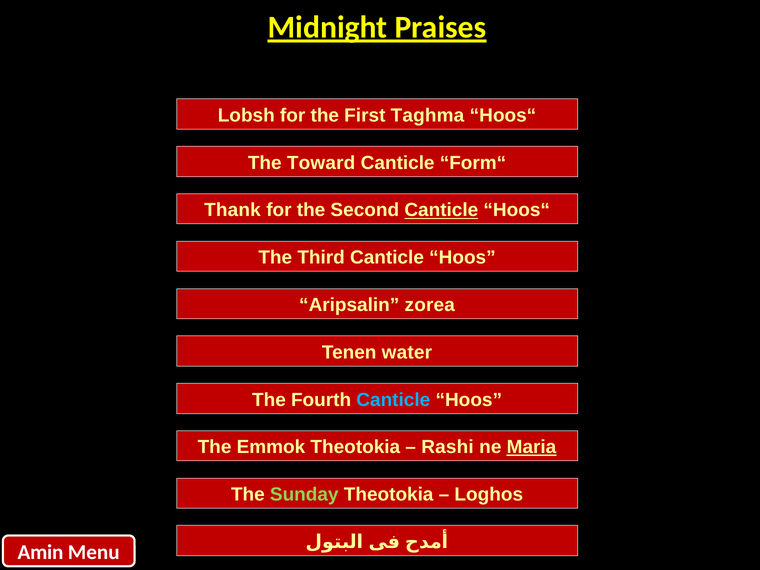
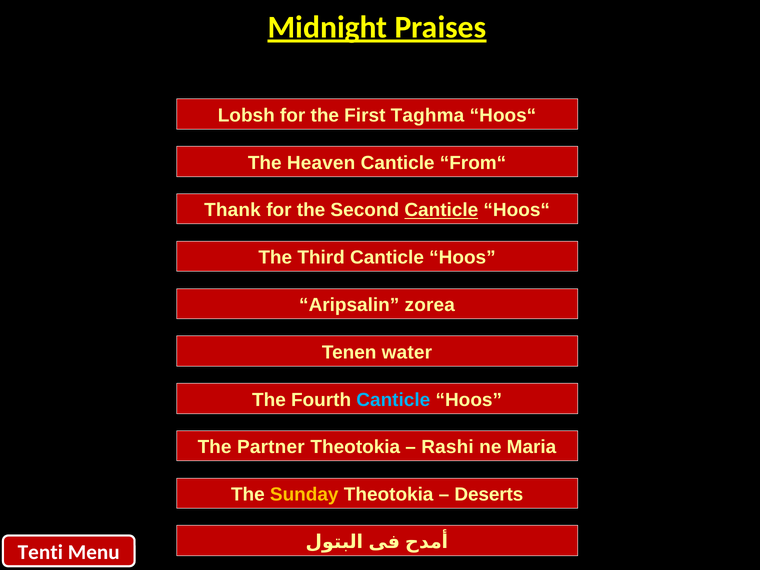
Toward: Toward -> Heaven
Form“: Form“ -> From“
Emmok: Emmok -> Partner
Maria underline: present -> none
Sunday colour: light green -> yellow
Loghos: Loghos -> Deserts
Amin: Amin -> Tenti
